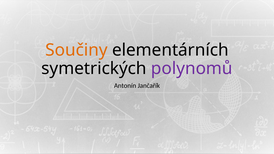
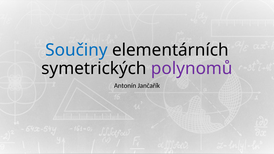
Součiny colour: orange -> blue
